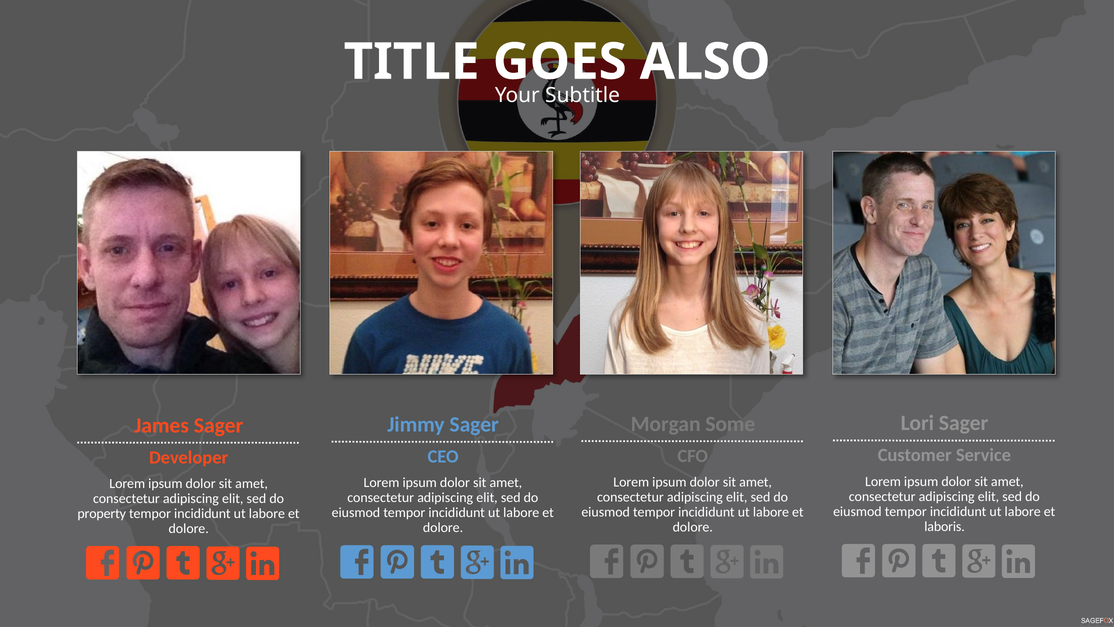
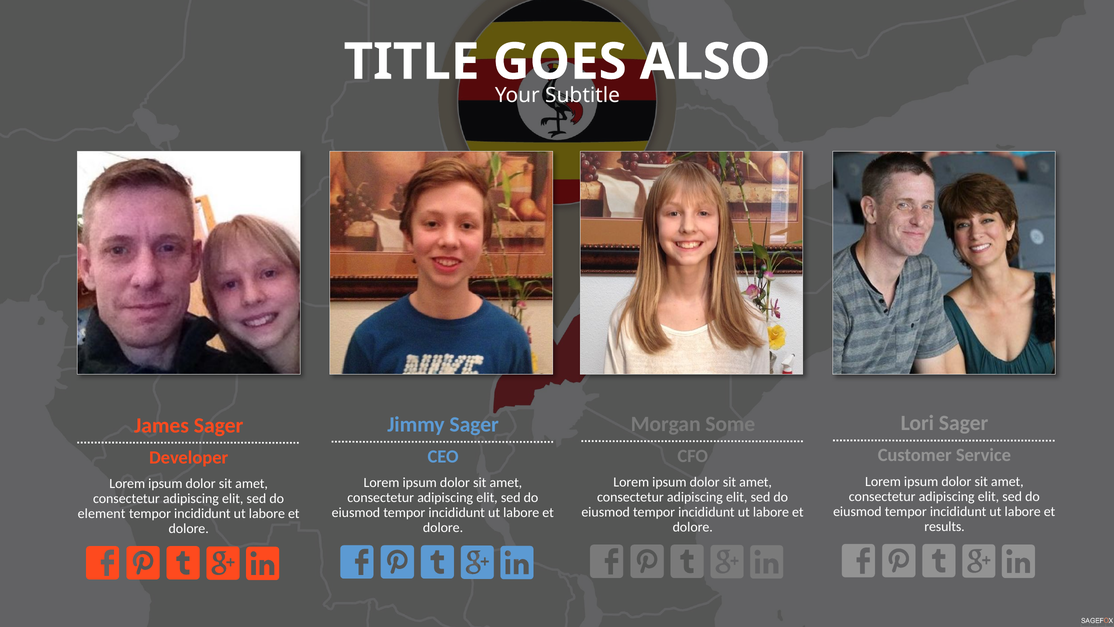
property: property -> element
laboris: laboris -> results
